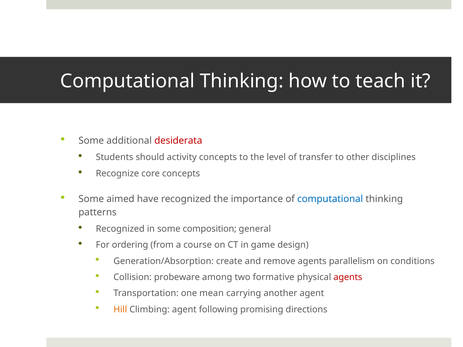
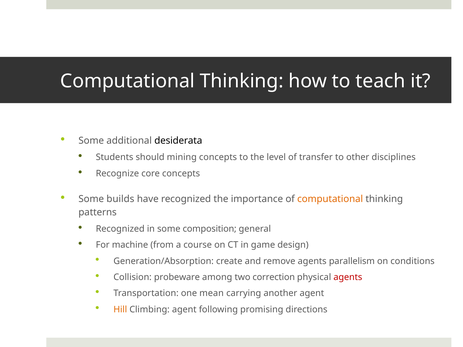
desiderata colour: red -> black
activity: activity -> mining
aimed: aimed -> builds
computational at (330, 199) colour: blue -> orange
ordering: ordering -> machine
formative: formative -> correction
